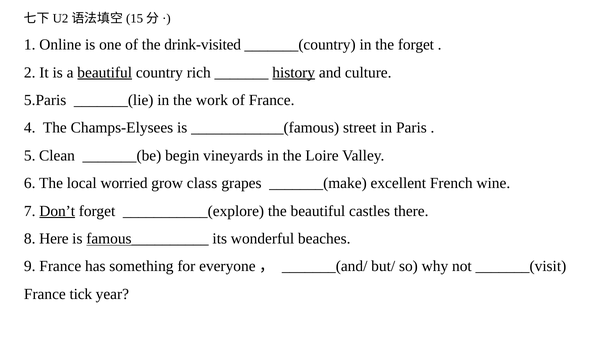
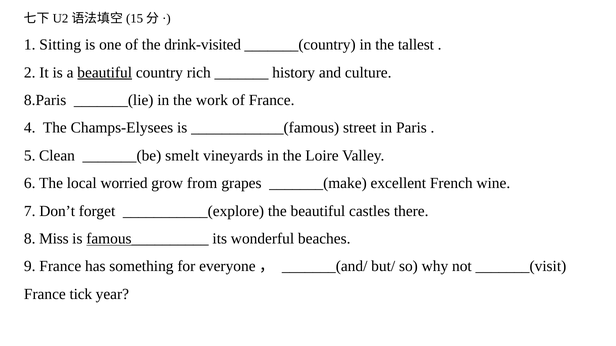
Online: Online -> Sitting
the forget: forget -> tallest
history underline: present -> none
5.Paris: 5.Paris -> 8.Paris
begin: begin -> smelt
class: class -> from
Don’t underline: present -> none
Here: Here -> Miss
